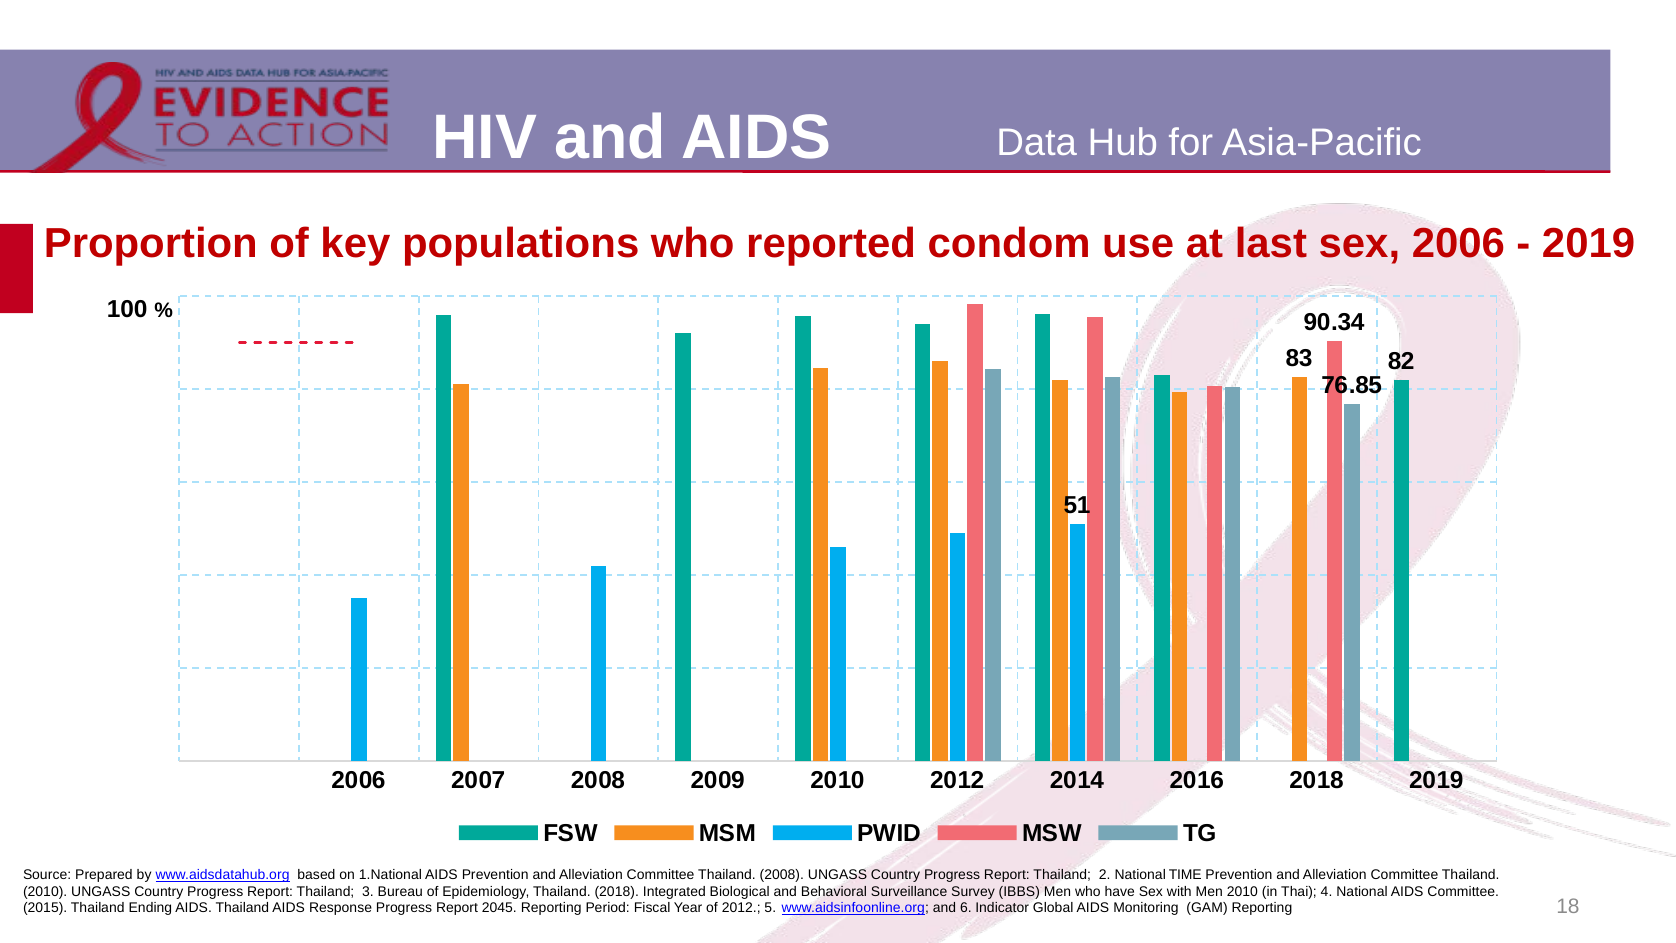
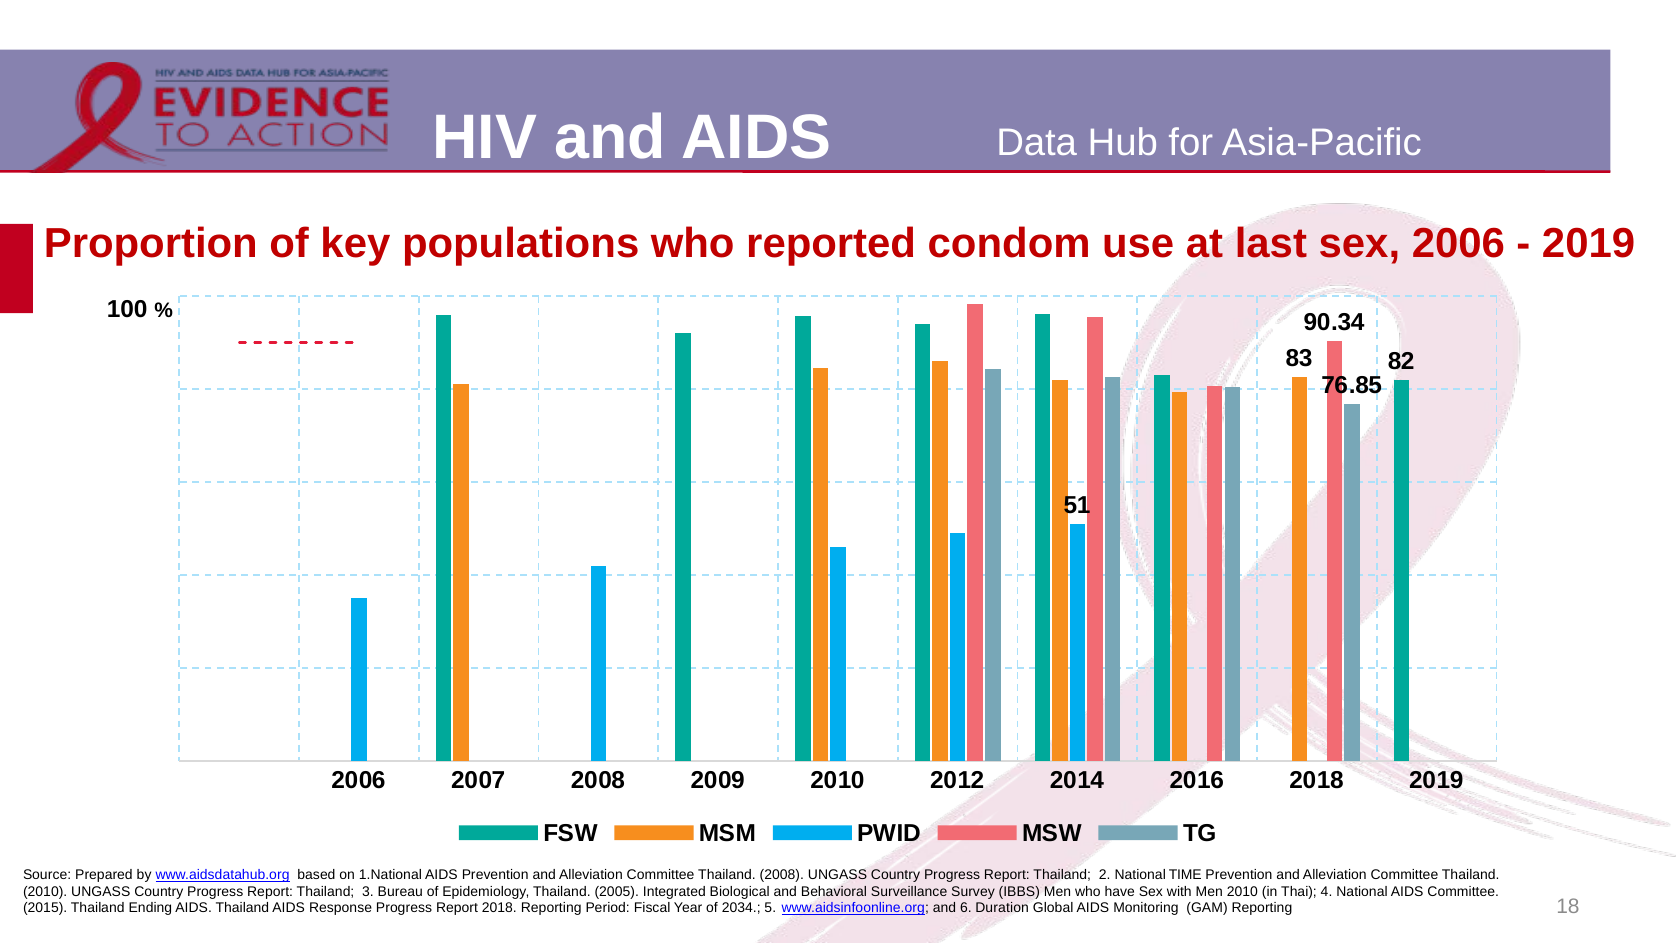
Thailand 2018: 2018 -> 2005
Report 2045: 2045 -> 2018
of 2012: 2012 -> 2034
Indicator: Indicator -> Duration
